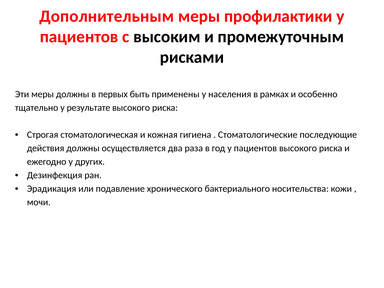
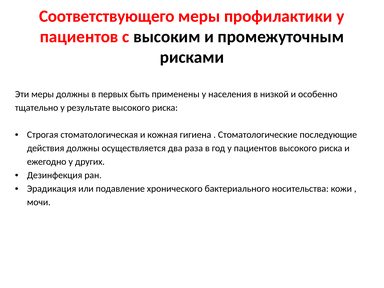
Дополнительным: Дополнительным -> Соответствующего
рамках: рамках -> низкой
